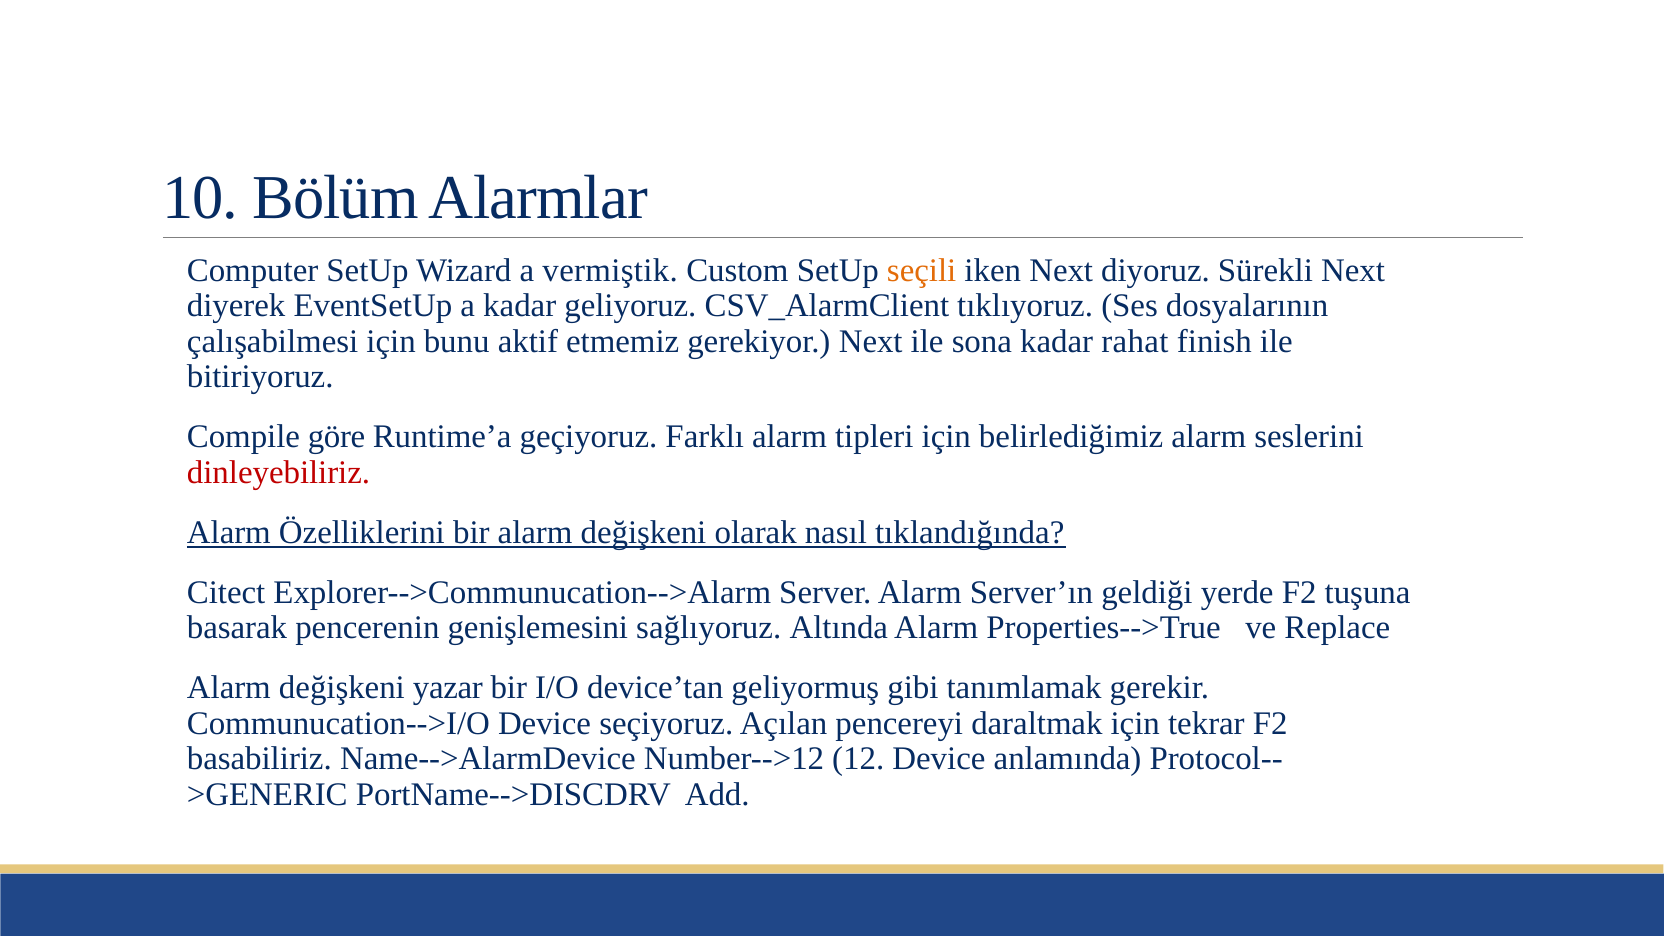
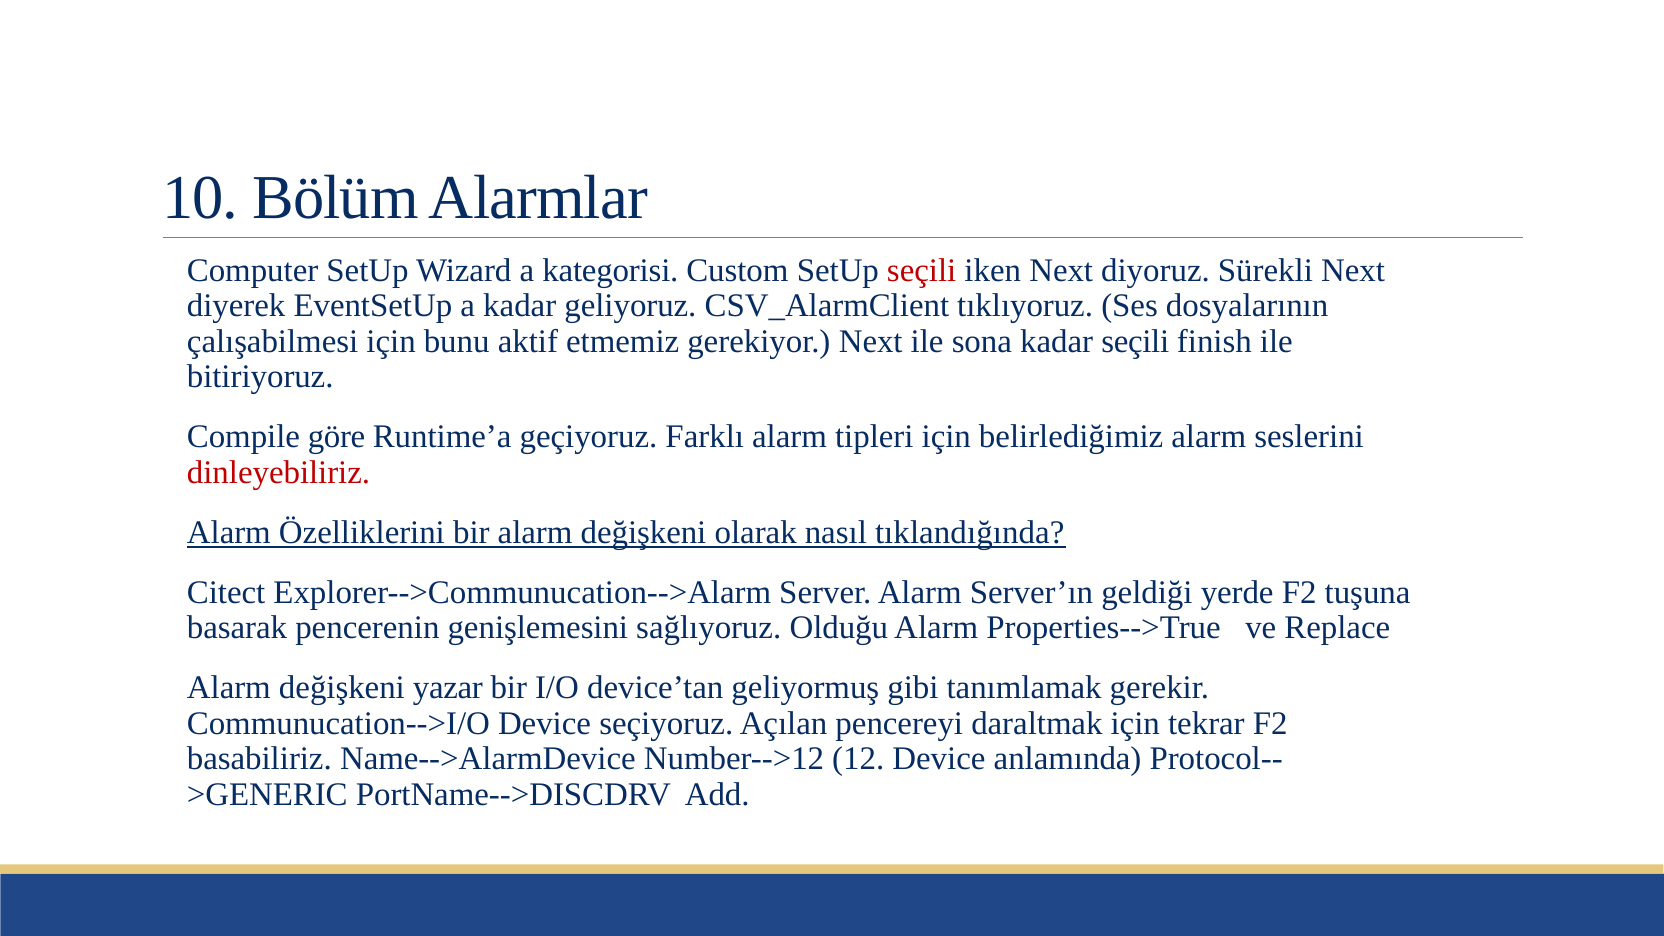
vermiştik: vermiştik -> kategorisi
seçili at (922, 270) colour: orange -> red
kadar rahat: rahat -> seçili
Altında: Altında -> Olduğu
